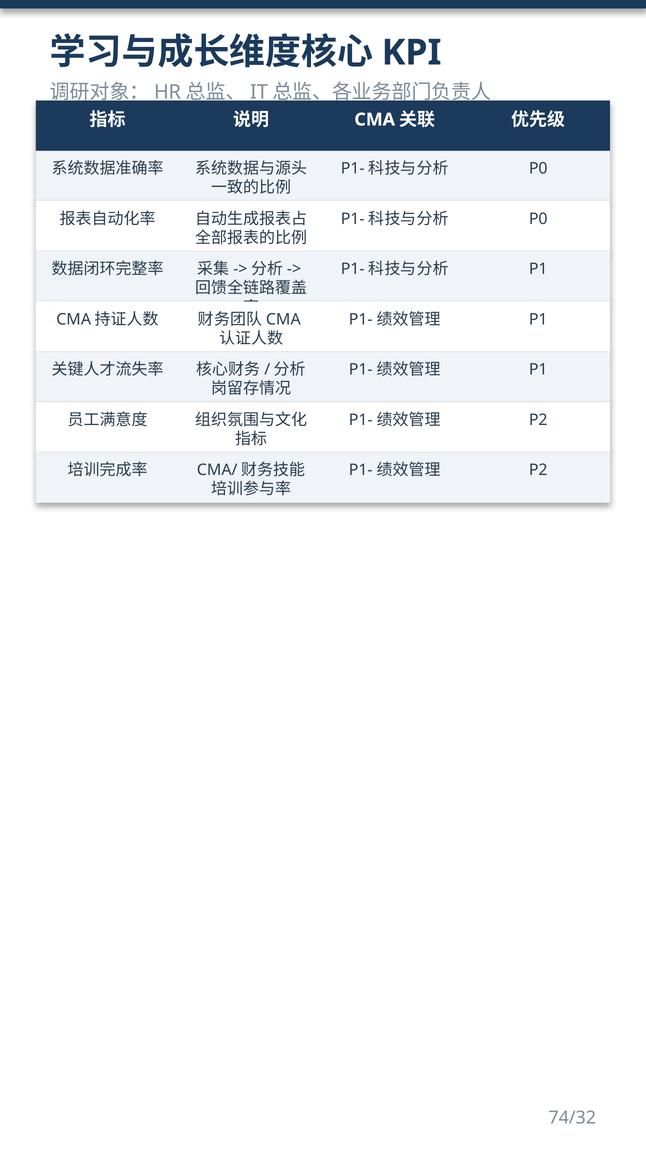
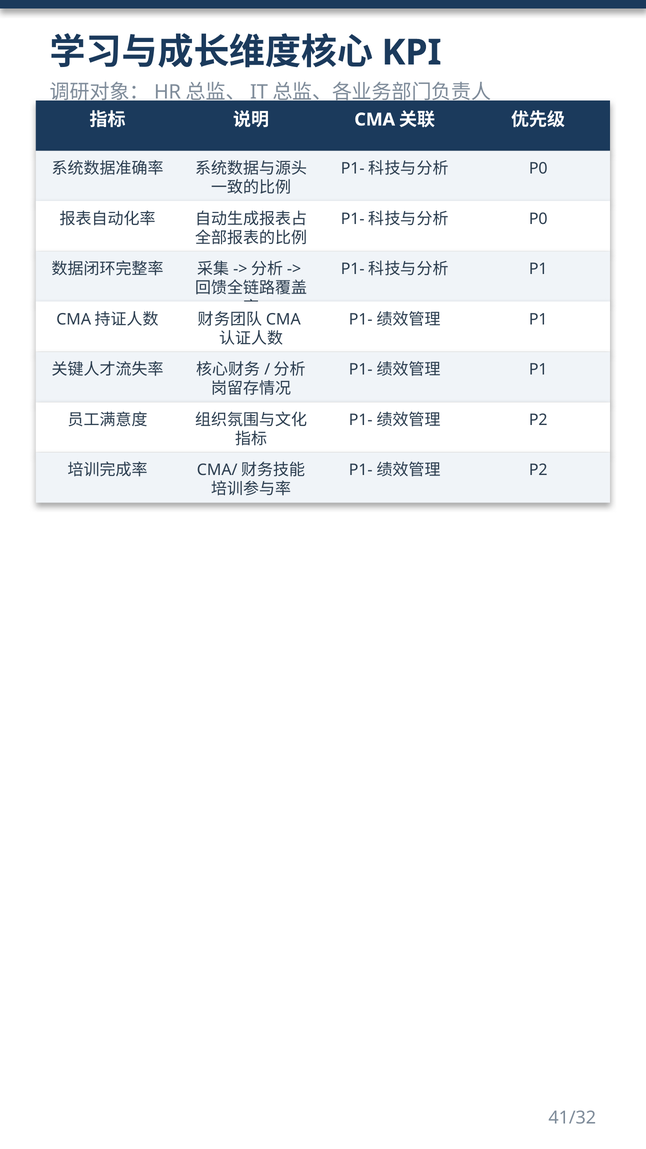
74/32: 74/32 -> 41/32
